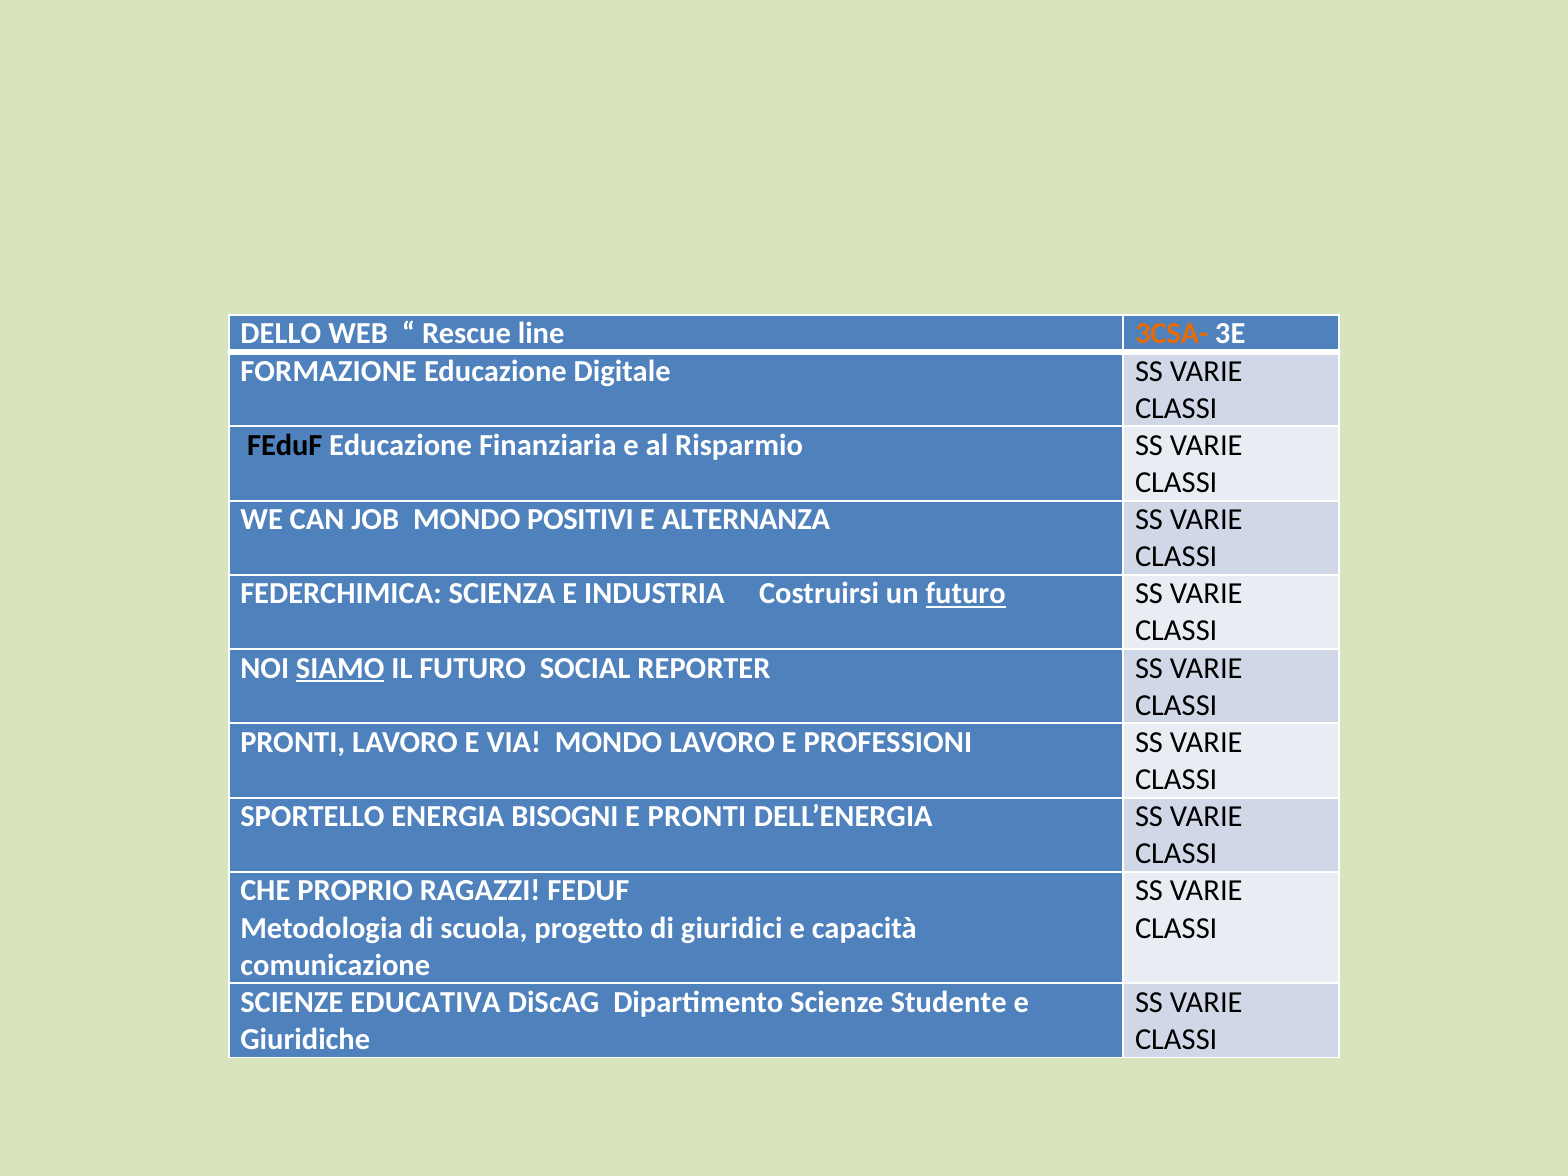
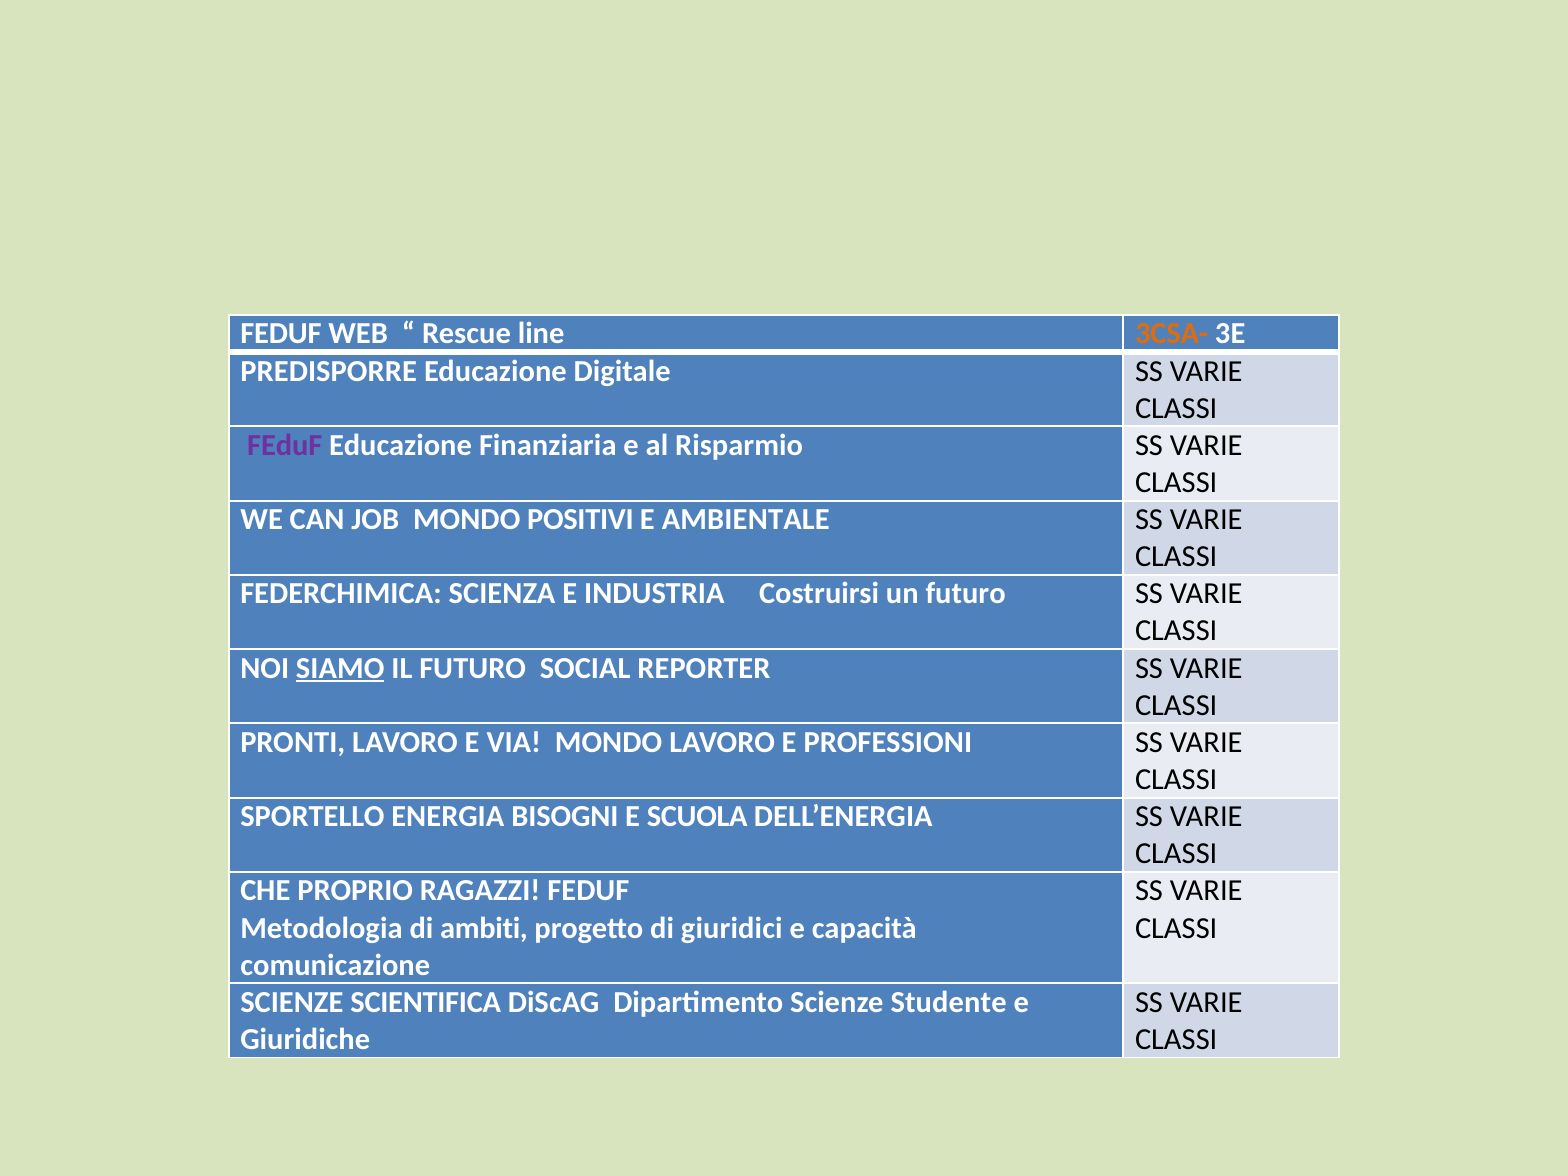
DELLO at (281, 334): DELLO -> FEDUF
FORMAZIONE: FORMAZIONE -> PREDISPORRE
FEduF at (285, 445) colour: black -> purple
ALTERNANZA: ALTERNANZA -> AMBIENTALE
futuro at (966, 594) underline: present -> none
E PRONTI: PRONTI -> SCUOLA
scuola: scuola -> ambiti
EDUCATIVA: EDUCATIVA -> SCIENTIFICA
